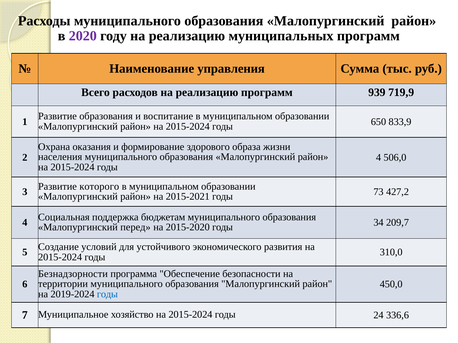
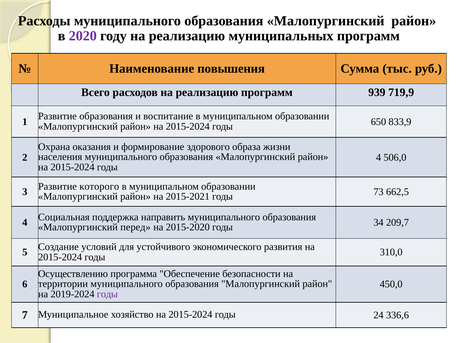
управления: управления -> повышения
427,2: 427,2 -> 662,5
бюджетам: бюджетам -> направить
Безнадзорности: Безнадзорности -> Осуществлению
годы at (107, 294) colour: blue -> purple
